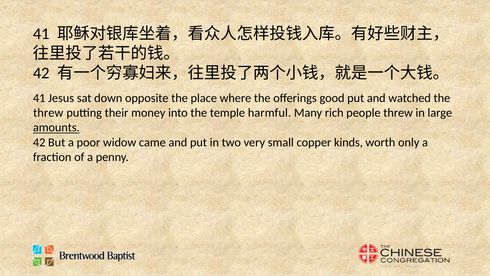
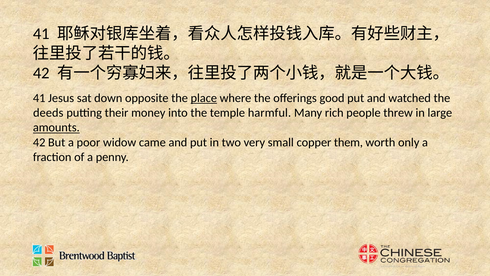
place underline: none -> present
threw at (48, 113): threw -> deeds
kinds: kinds -> them
